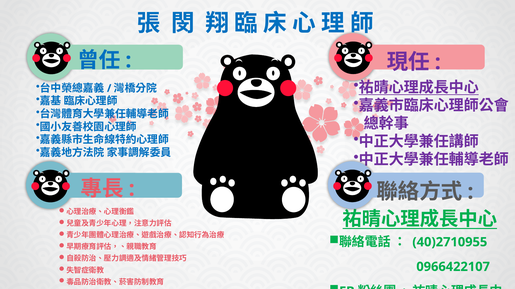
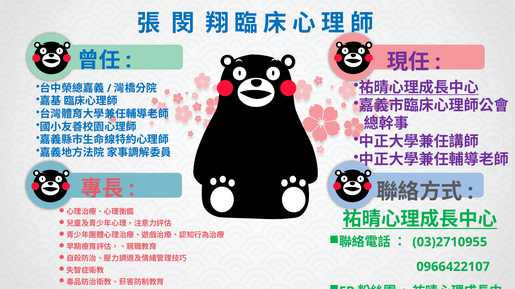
40)2710955: 40)2710955 -> 03)2710955
